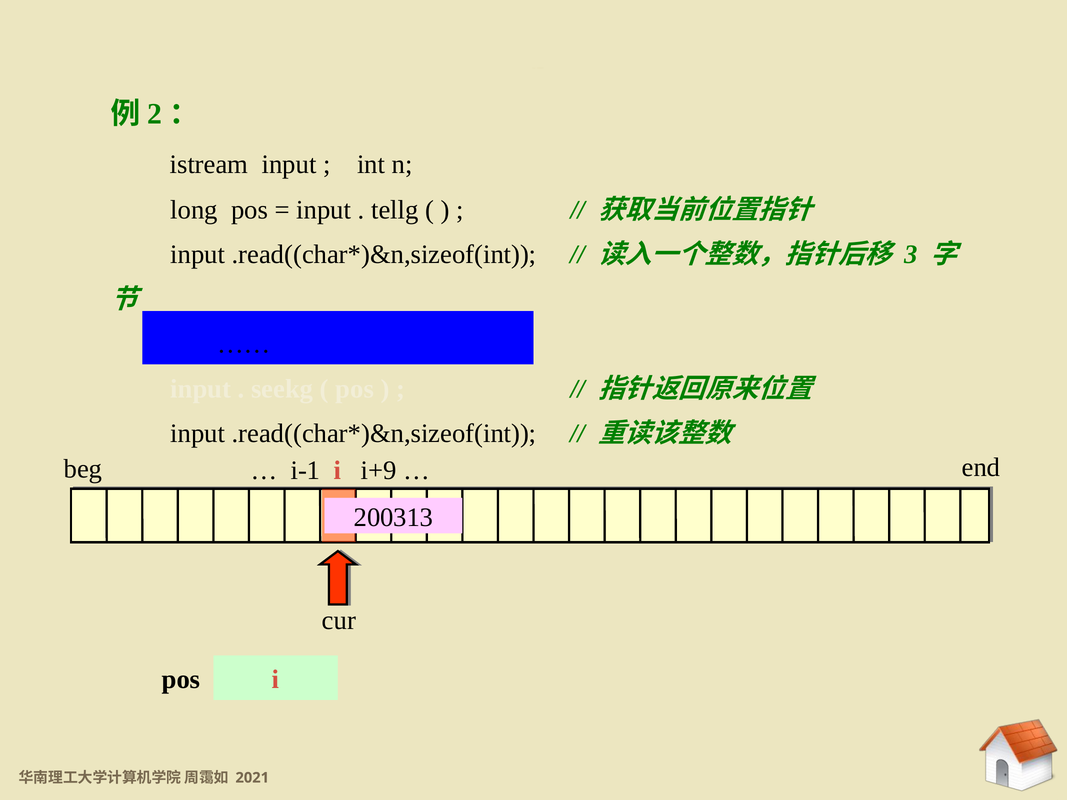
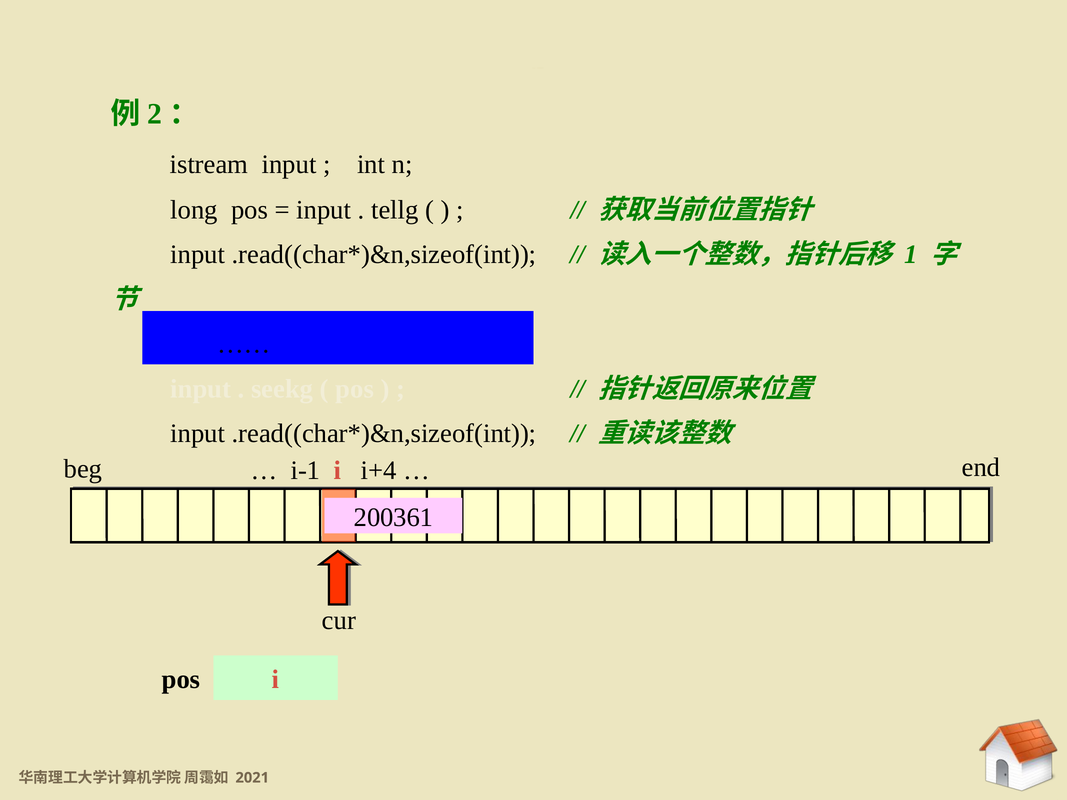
3: 3 -> 1
i+9: i+9 -> i+4
200313: 200313 -> 200361
